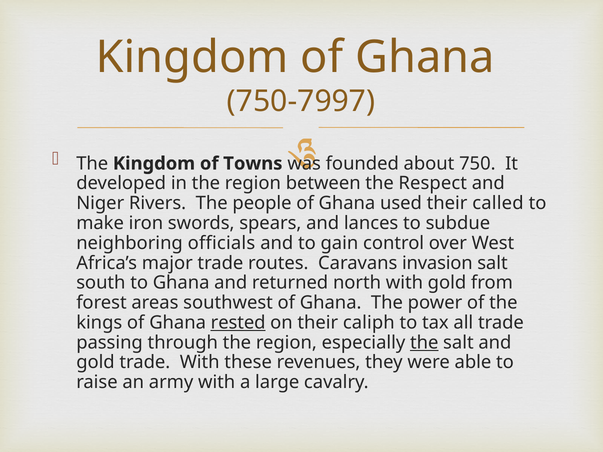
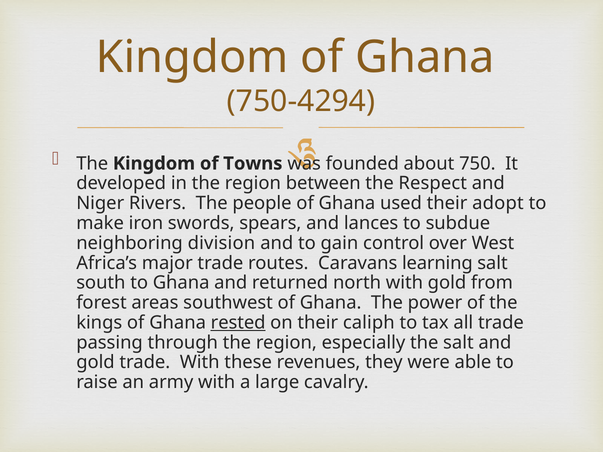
750-7997: 750-7997 -> 750-4294
called: called -> adopt
officials: officials -> division
invasion: invasion -> learning
the at (424, 343) underline: present -> none
